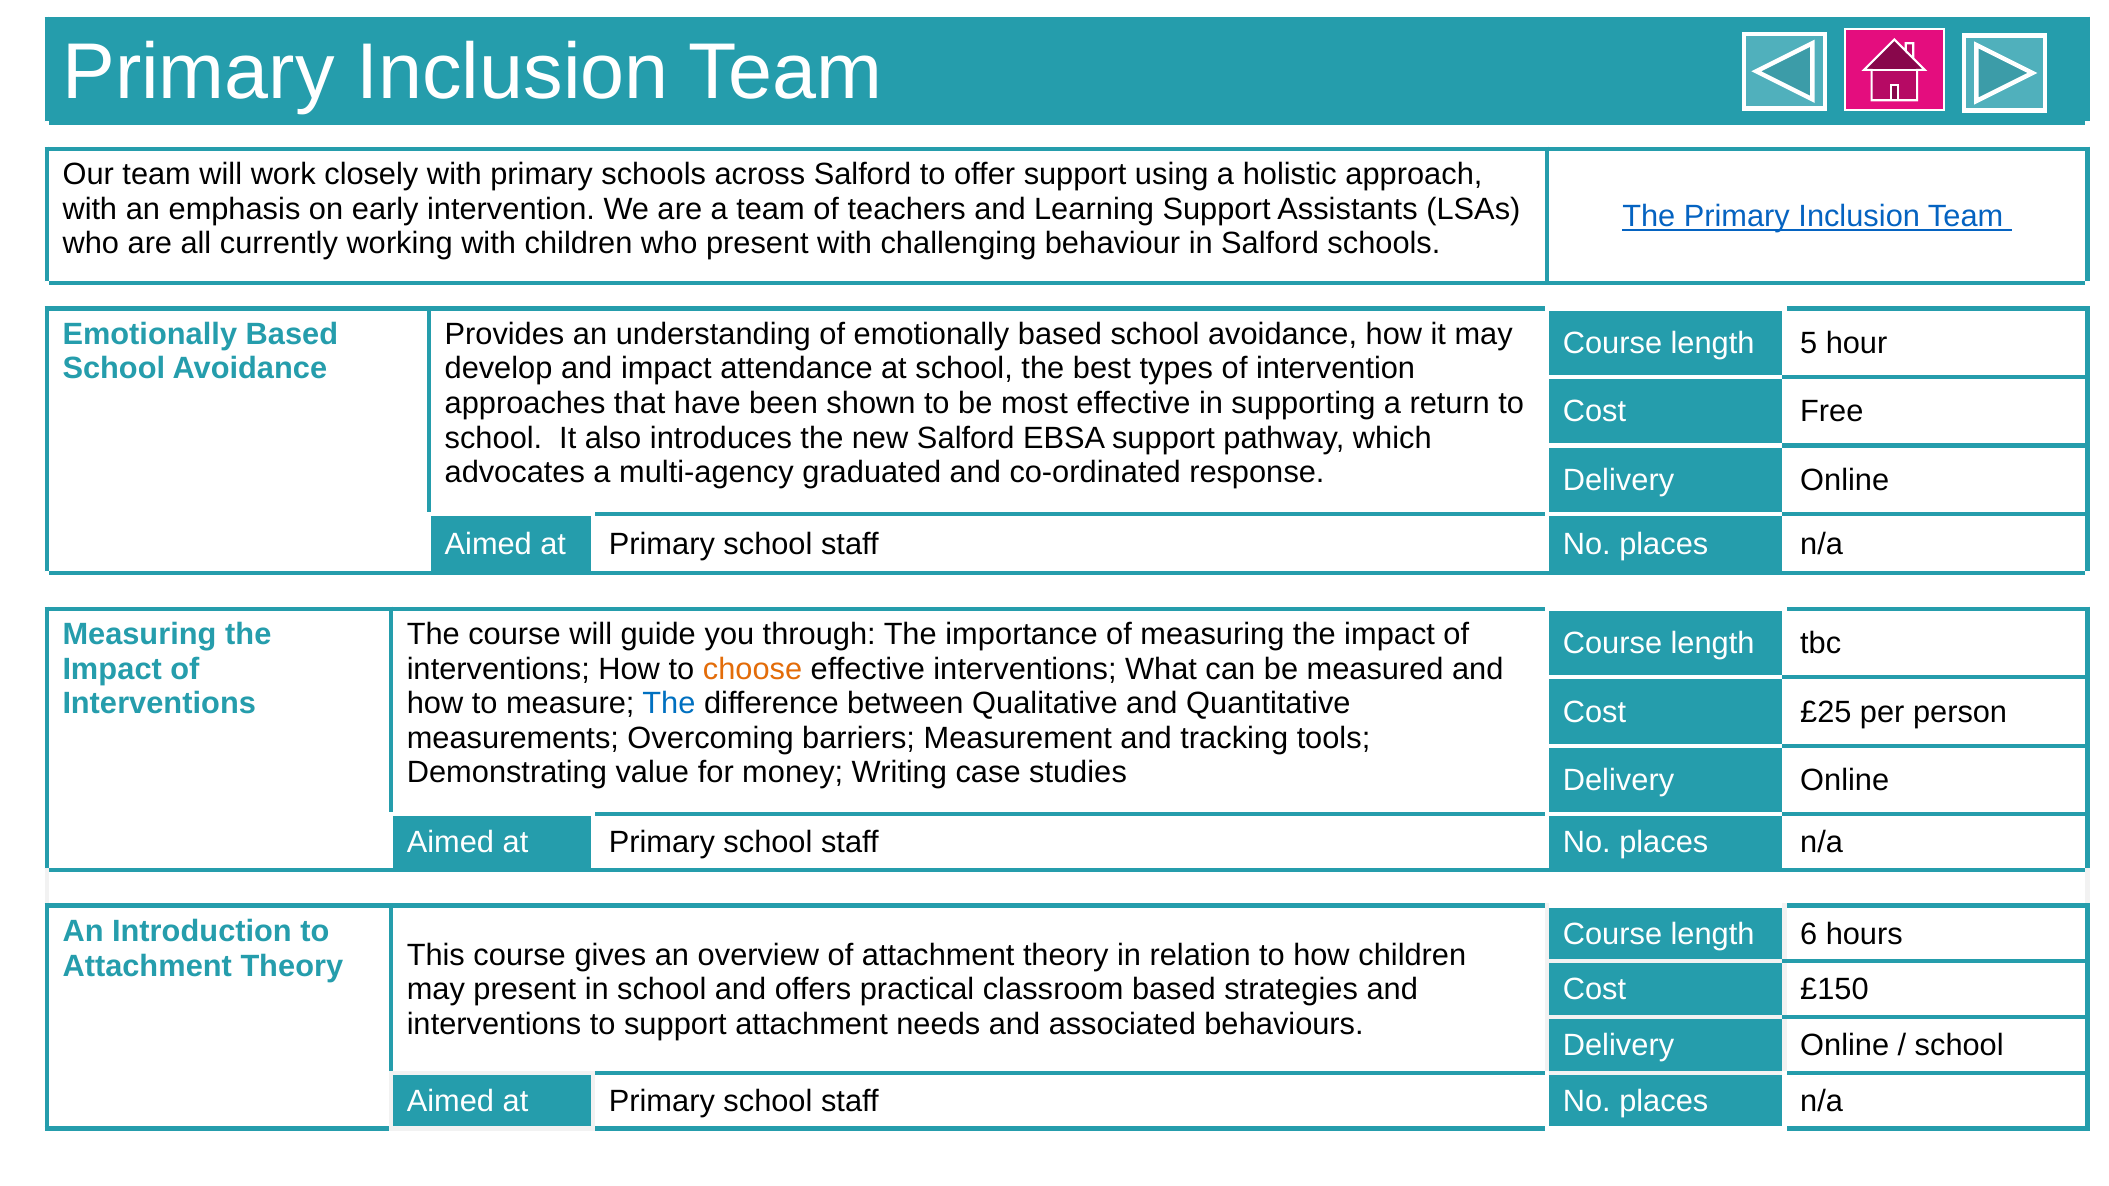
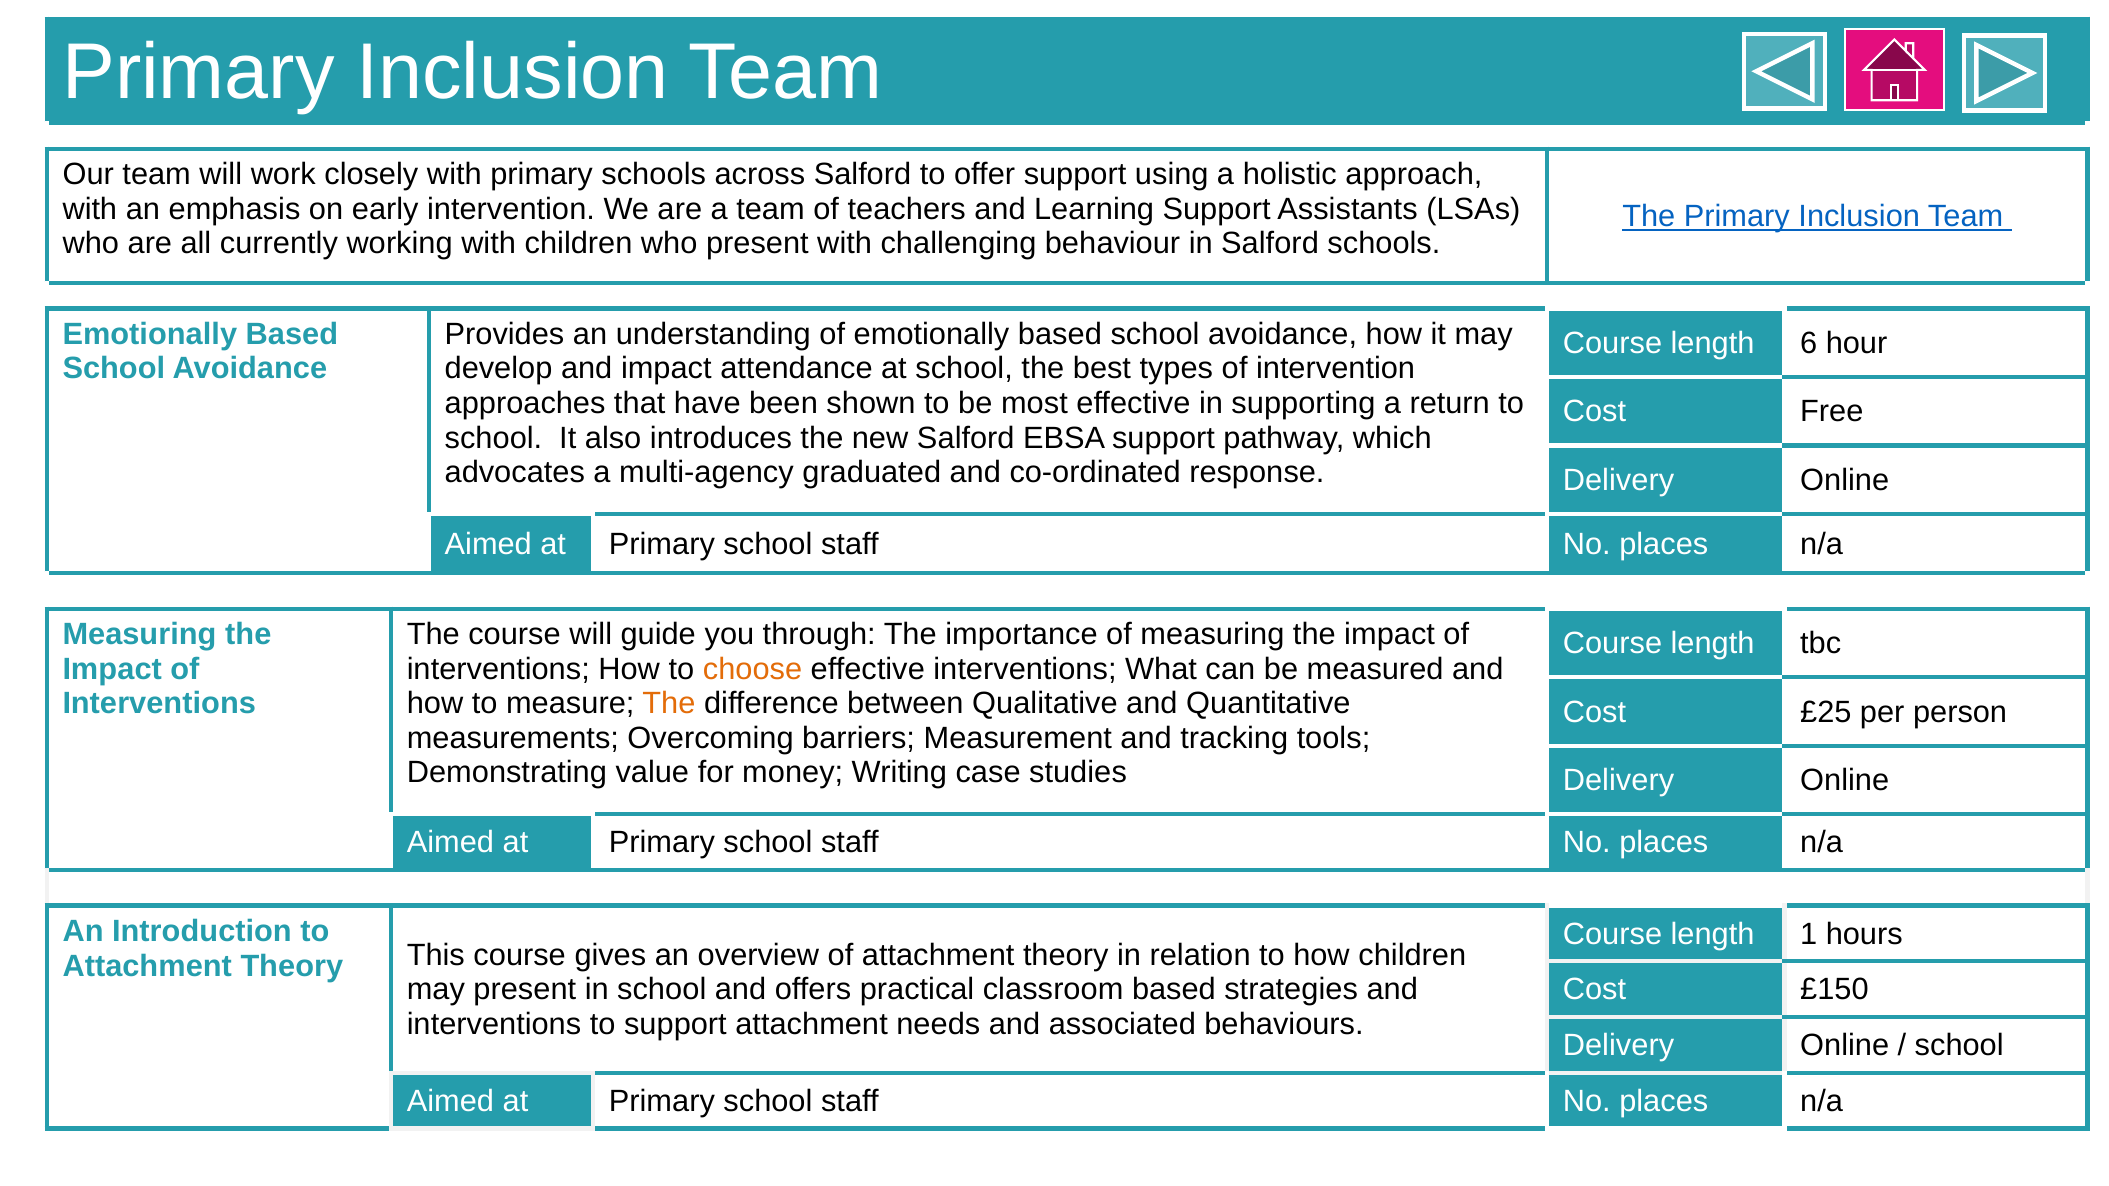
5: 5 -> 6
The at (669, 704) colour: blue -> orange
6: 6 -> 1
